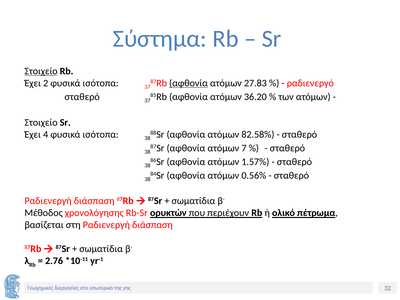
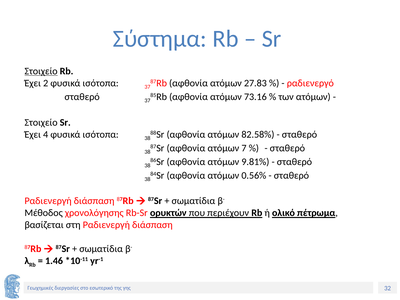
αφθονία at (188, 83) underline: present -> none
36.20: 36.20 -> 73.16
1.57%: 1.57% -> 9.81%
2.76: 2.76 -> 1.46
